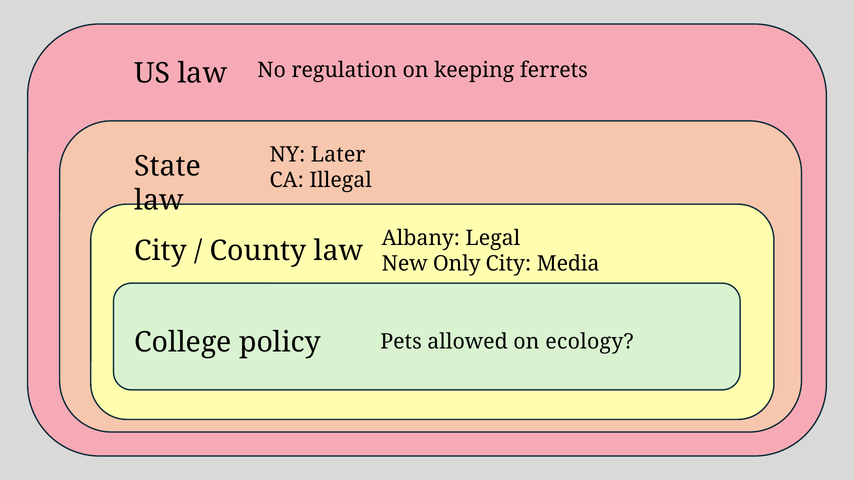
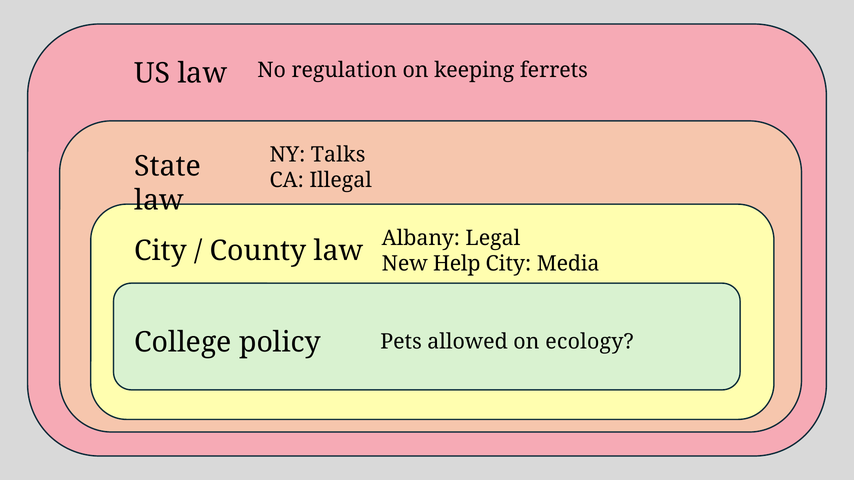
Later: Later -> Talks
Only: Only -> Help
